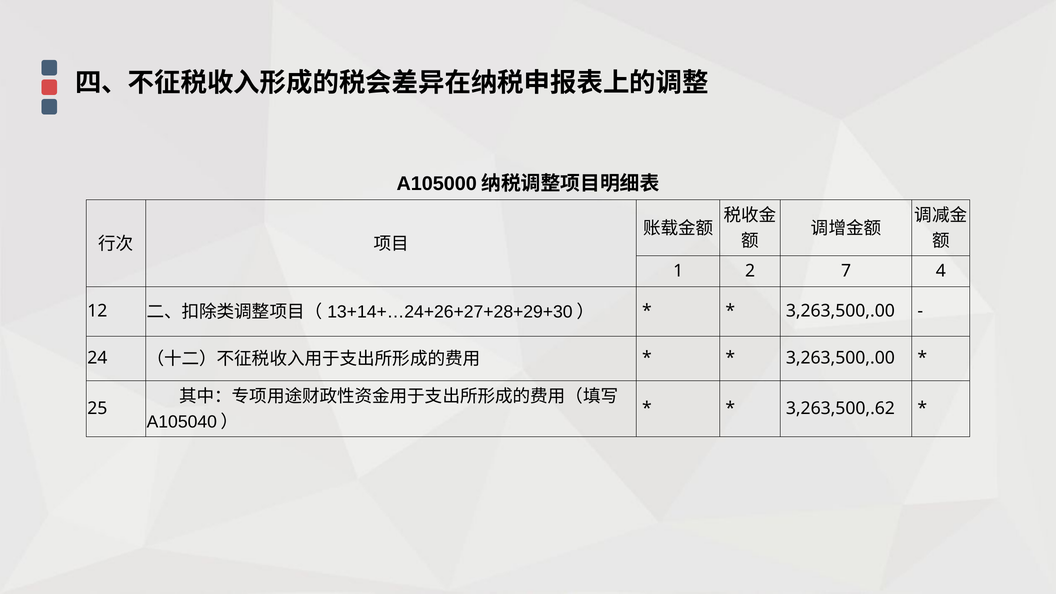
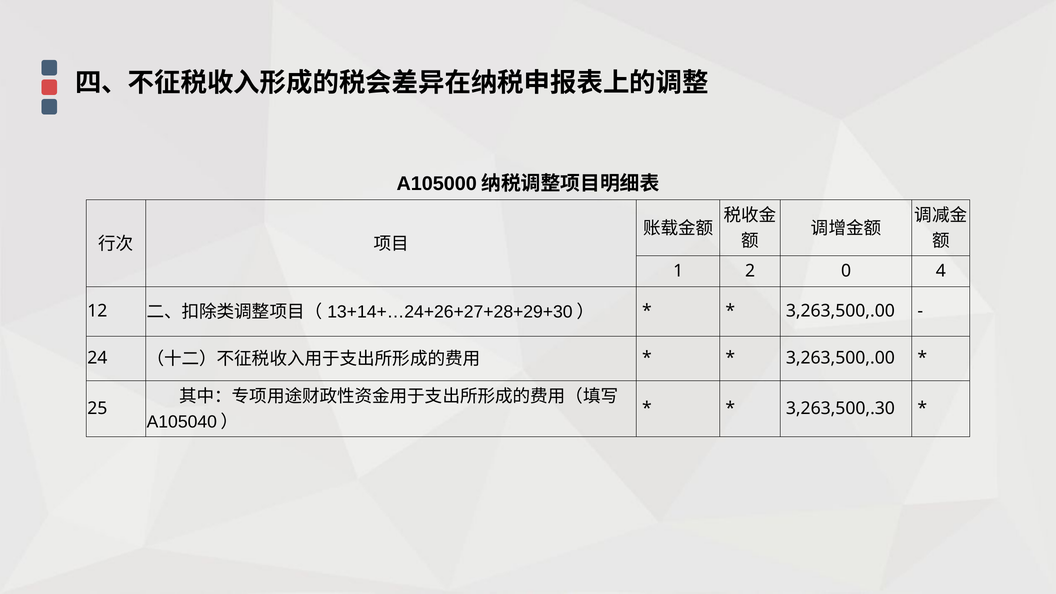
7: 7 -> 0
3,263,500,.62: 3,263,500,.62 -> 3,263,500,.30
